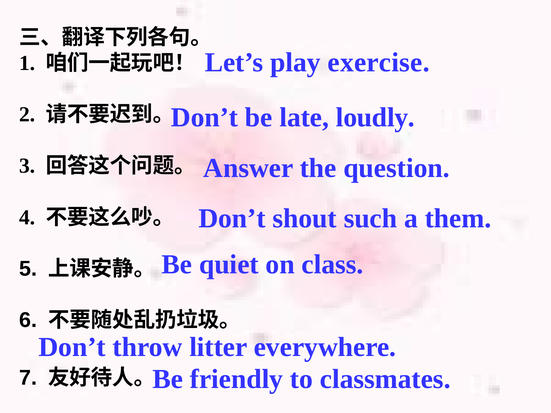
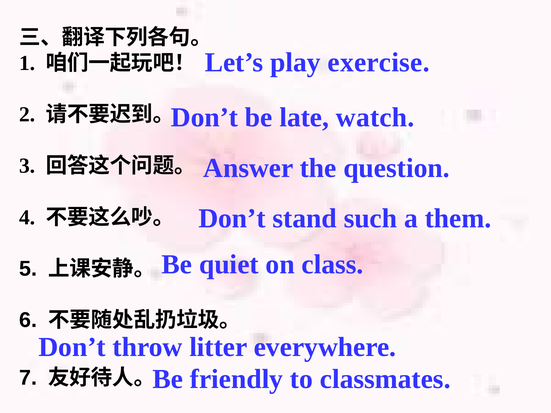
loudly: loudly -> watch
shout: shout -> stand
